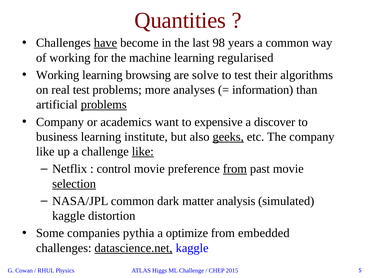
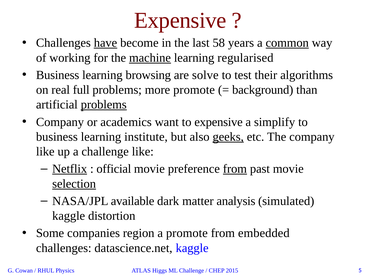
Quantities at (180, 20): Quantities -> Expensive
98: 98 -> 58
common at (287, 43) underline: none -> present
machine underline: none -> present
Working at (58, 75): Working -> Business
real test: test -> full
more analyses: analyses -> promote
information: information -> background
discover: discover -> simplify
like at (143, 151) underline: present -> none
Netflix underline: none -> present
control: control -> official
NASA/JPL common: common -> available
pythia: pythia -> region
a optimize: optimize -> promote
datascience.net underline: present -> none
